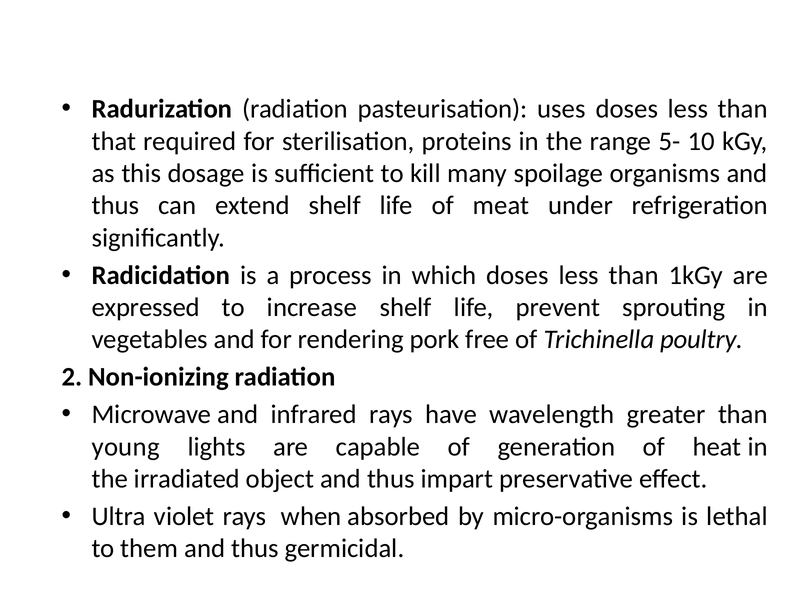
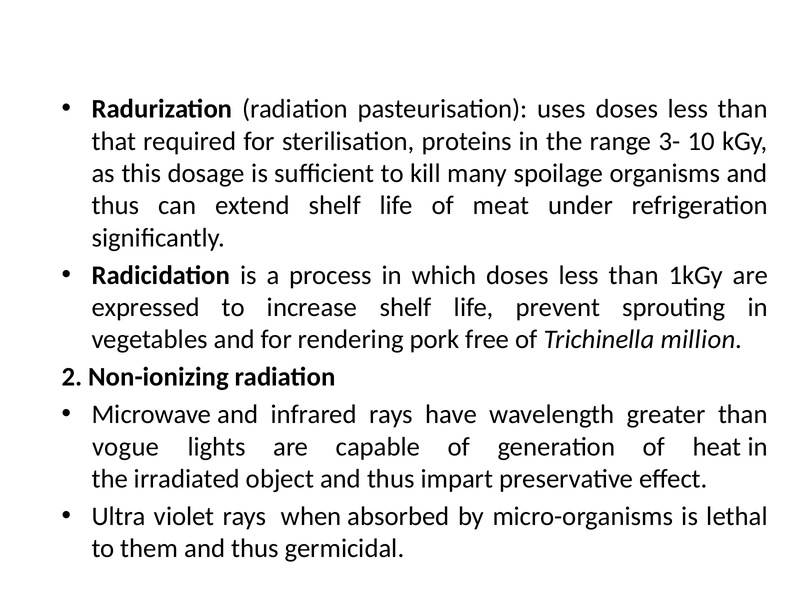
5-: 5- -> 3-
poultry: poultry -> million
young: young -> vogue
